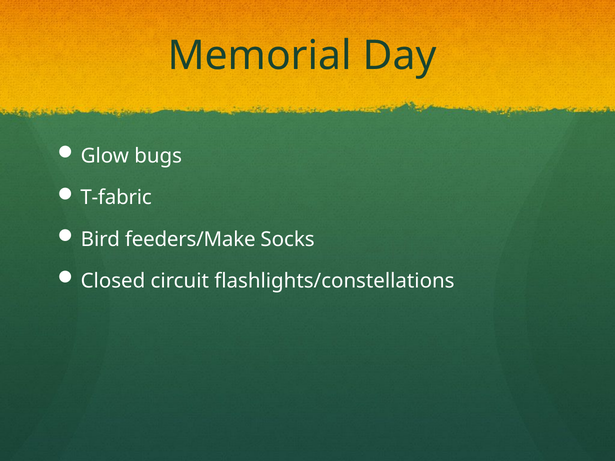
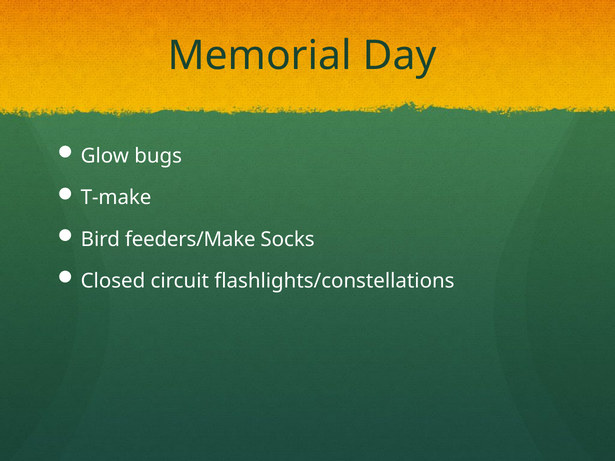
T-fabric: T-fabric -> T-make
